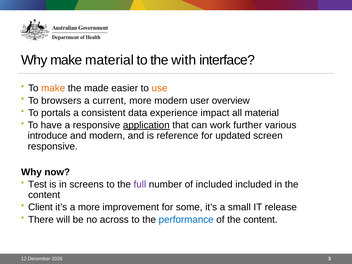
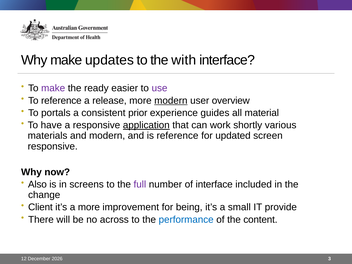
make material: material -> updates
make at (53, 88) colour: orange -> purple
made: made -> ready
use colour: orange -> purple
To browsers: browsers -> reference
current: current -> release
modern at (171, 101) underline: none -> present
data: data -> prior
impact: impact -> guides
further: further -> shortly
introduce: introduce -> materials
Test: Test -> Also
of included: included -> interface
content at (44, 195): content -> change
some: some -> being
release: release -> provide
